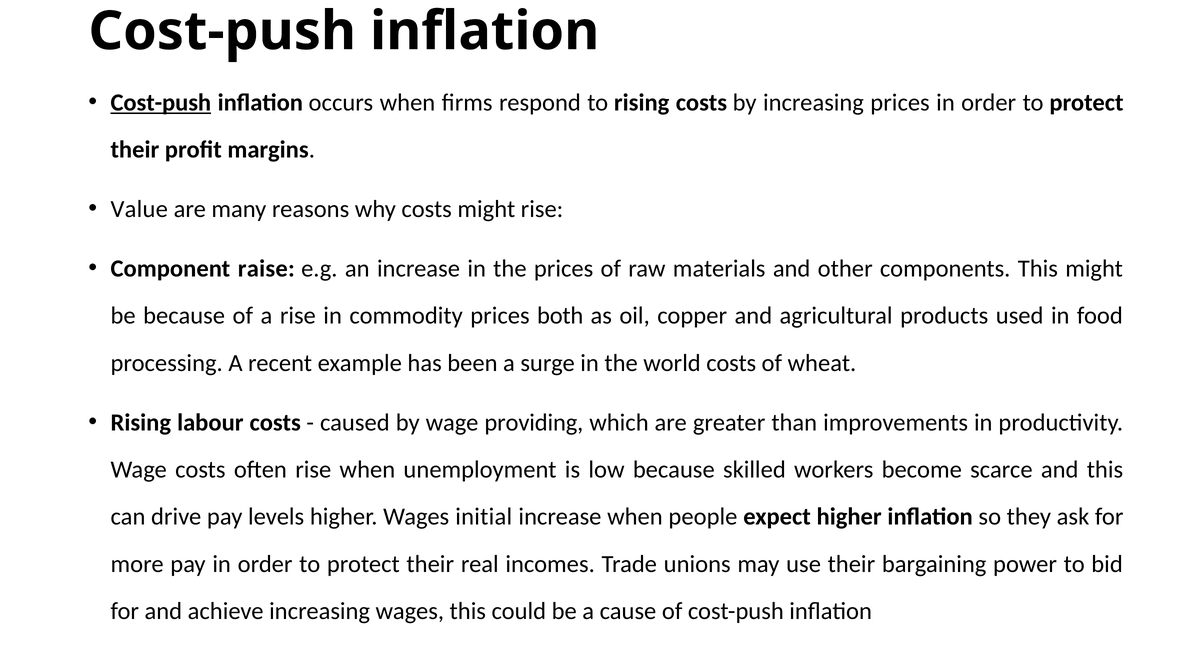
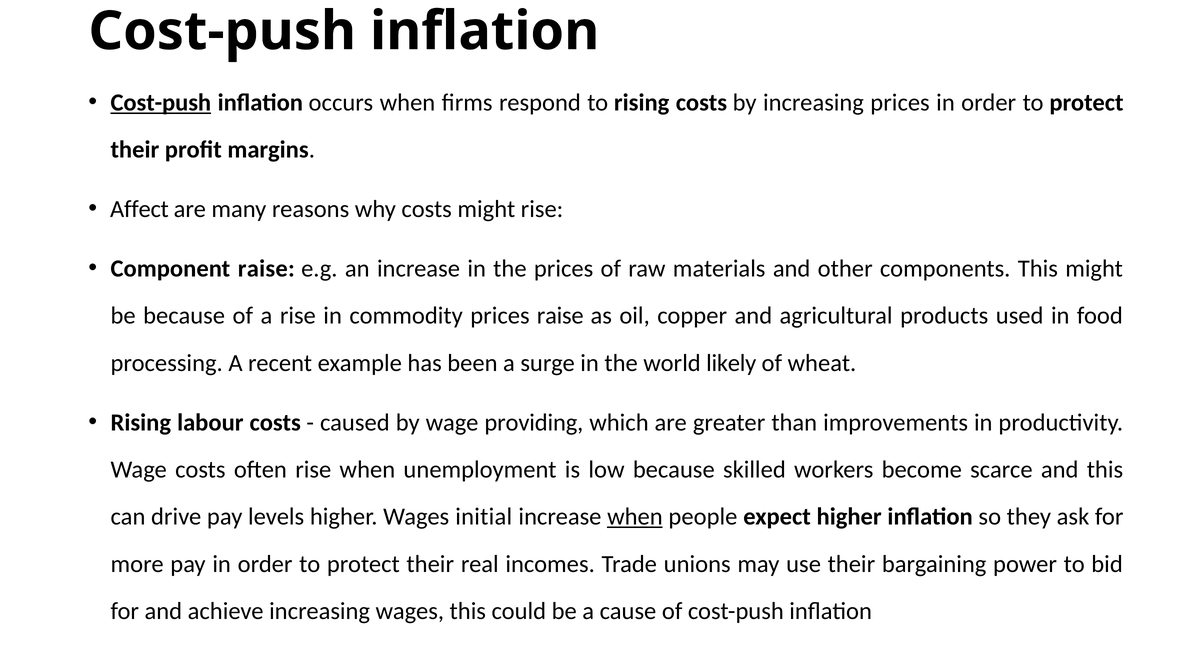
Value: Value -> Affect
prices both: both -> raise
world costs: costs -> likely
when at (635, 516) underline: none -> present
